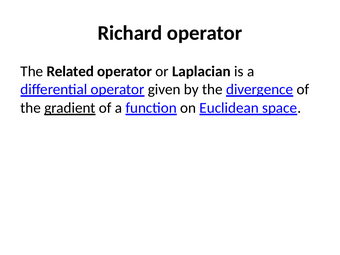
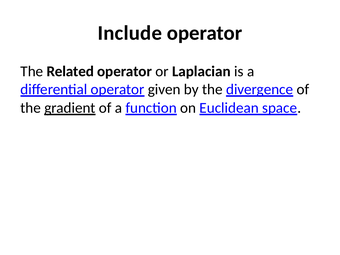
Richard: Richard -> Include
